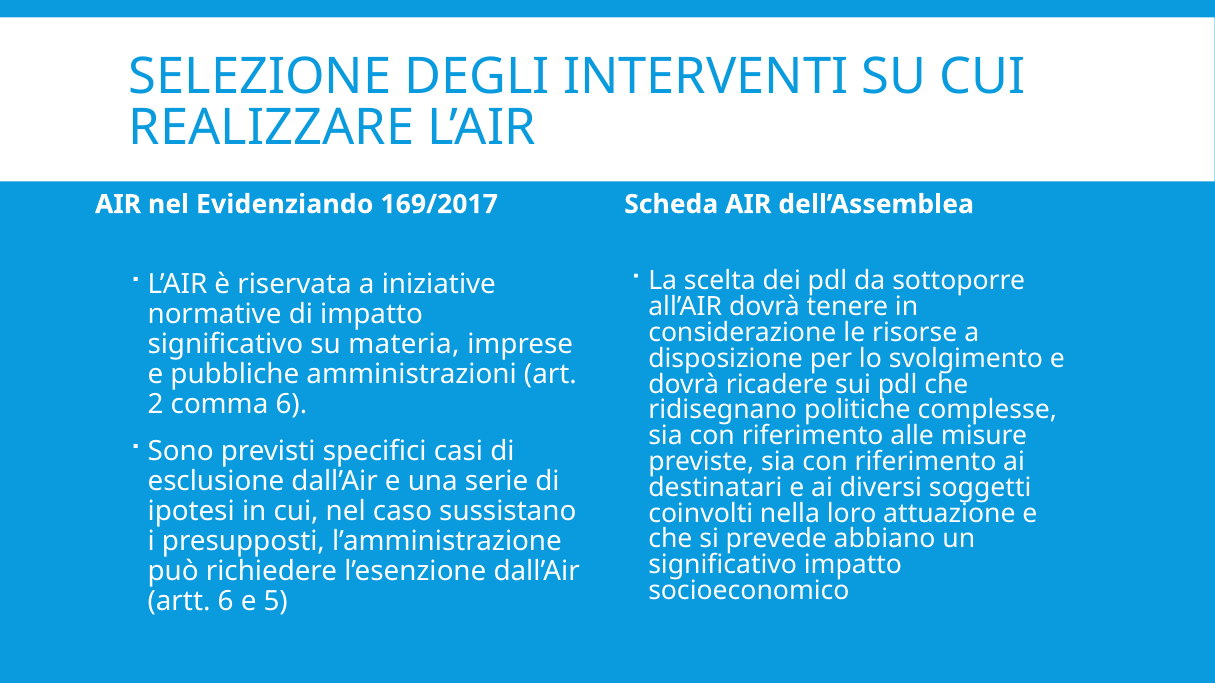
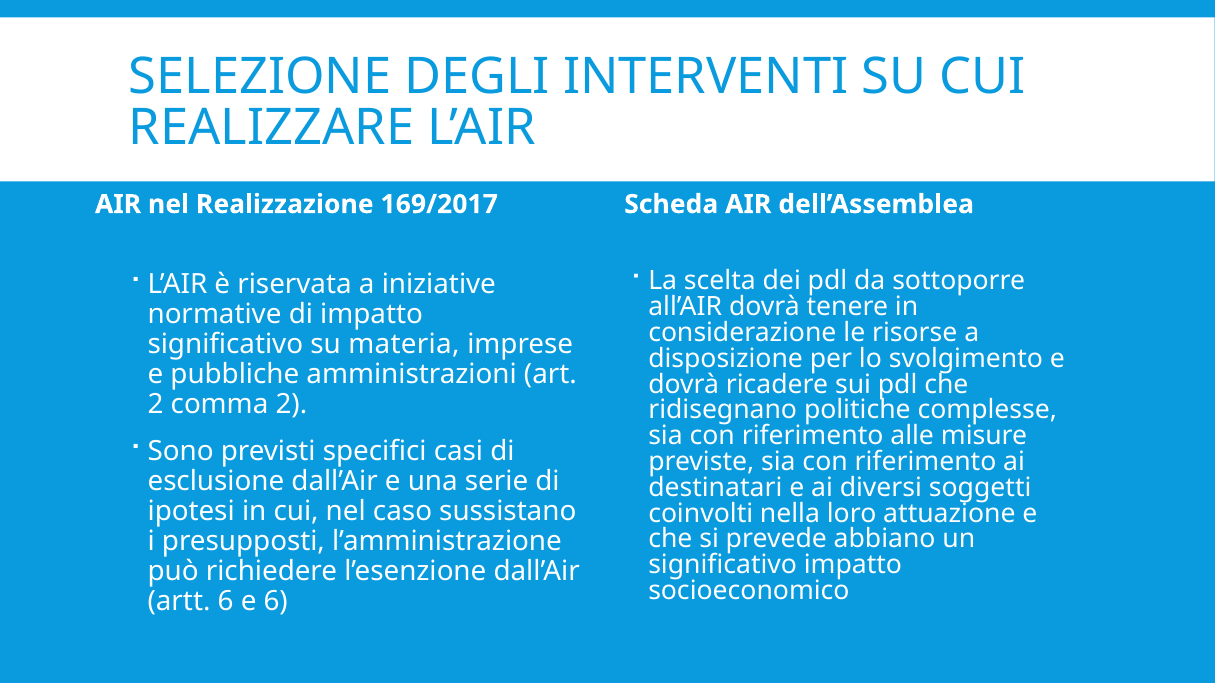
Evidenziando: Evidenziando -> Realizzazione
comma 6: 6 -> 2
e 5: 5 -> 6
